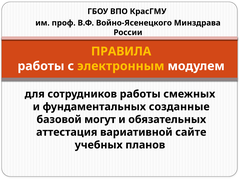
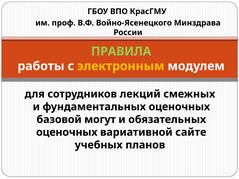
ПРАВИЛА colour: yellow -> light green
сотрудников работы: работы -> лекций
фундаментальных созданные: созданные -> оценочных
аттестация at (67, 132): аттестация -> оценочных
